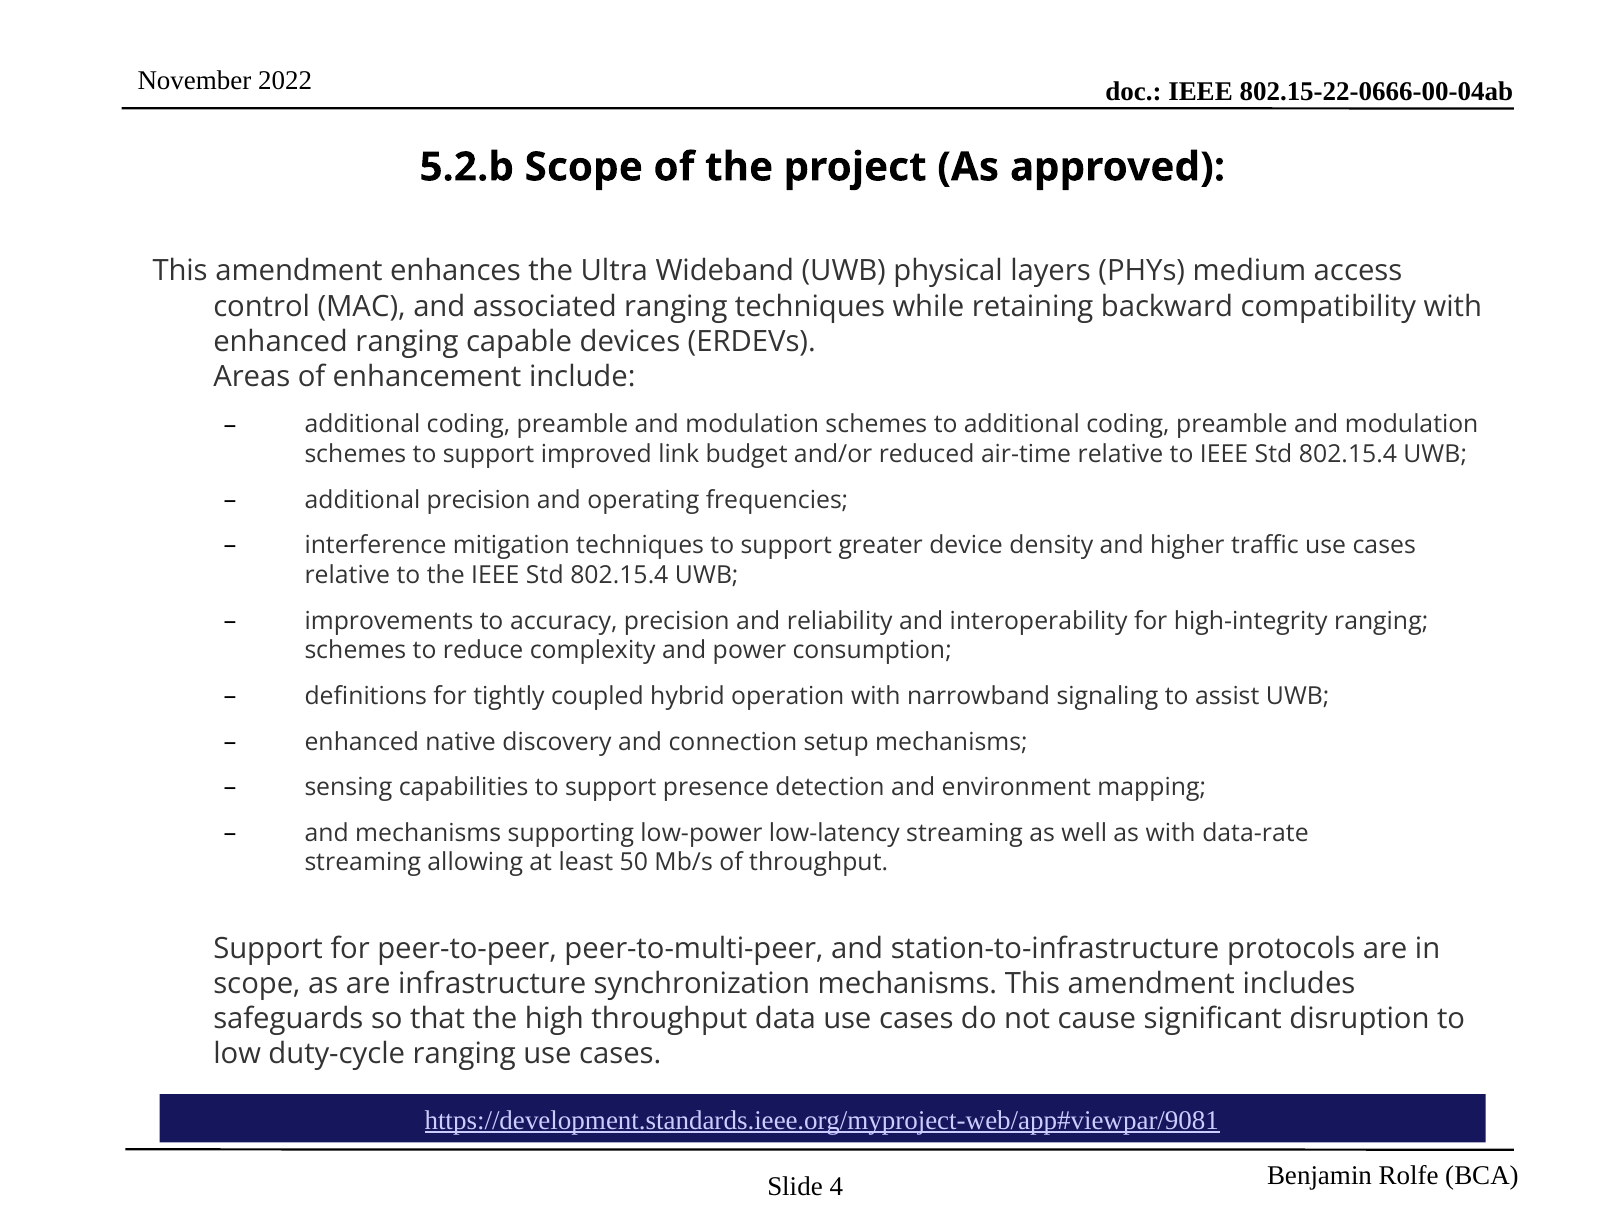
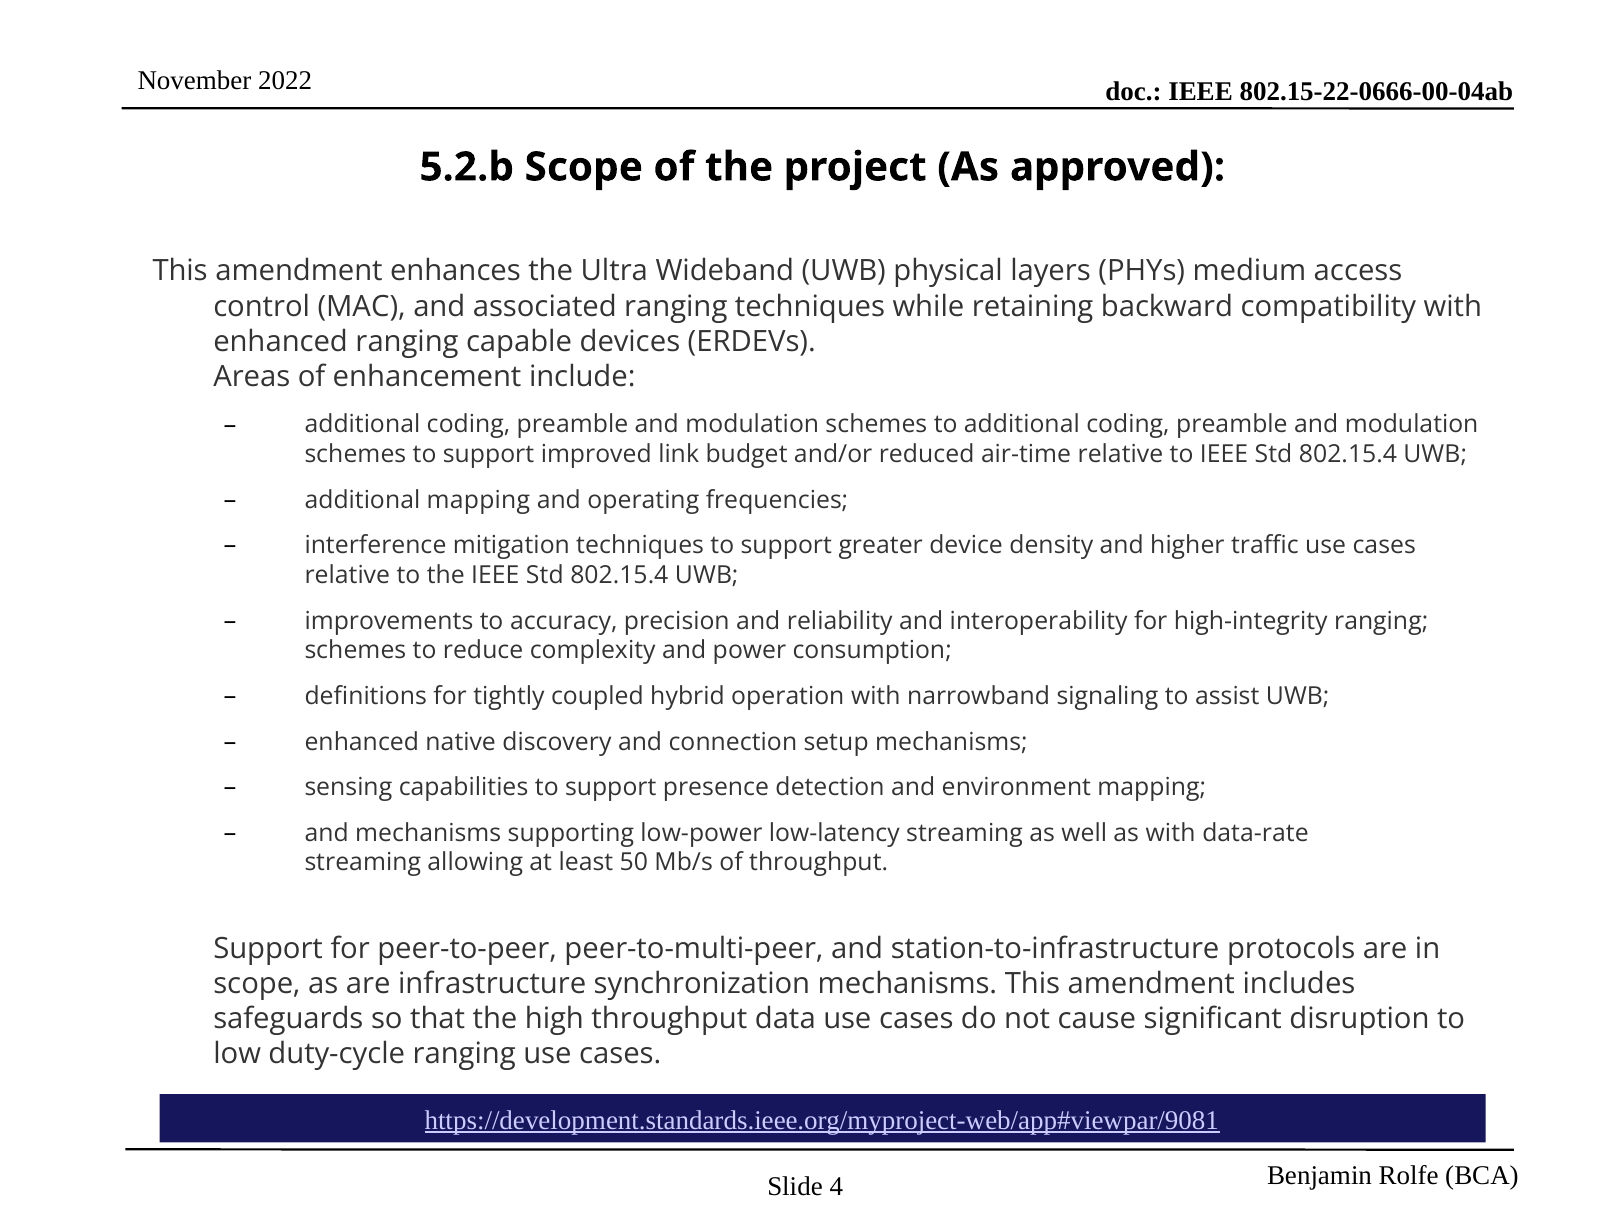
additional precision: precision -> mapping
